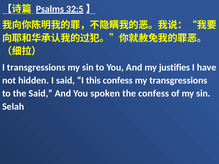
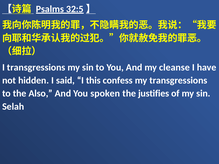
justifies: justifies -> cleanse
the Said: Said -> Also
the confess: confess -> justifies
